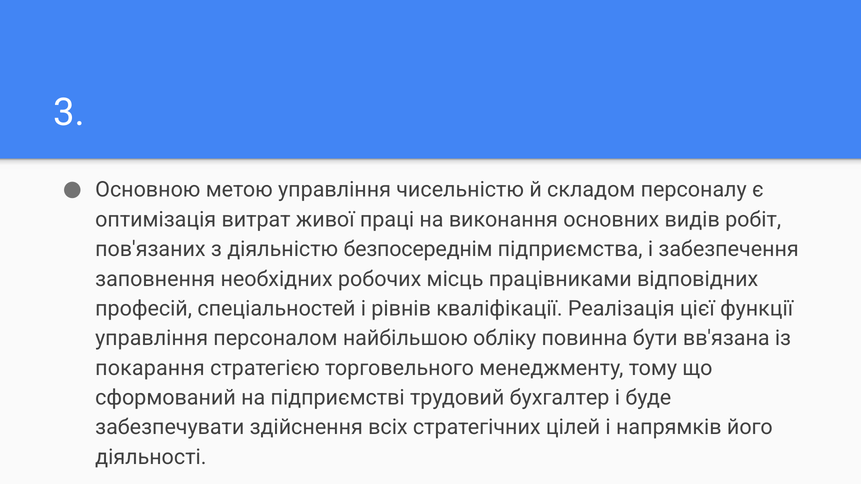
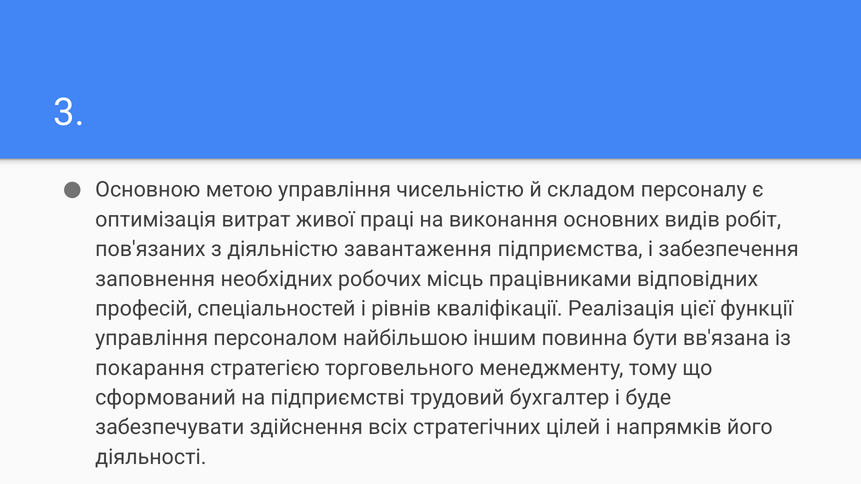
безпосереднім: безпосереднім -> завантаження
обліку: обліку -> іншим
